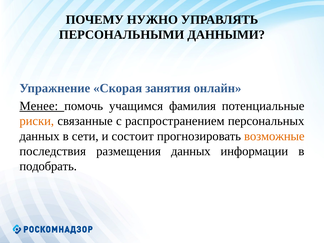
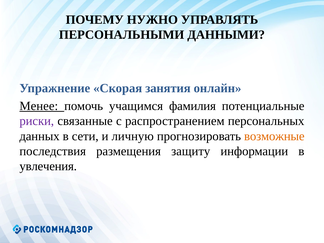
риски colour: orange -> purple
состоит: состоит -> личную
размещения данных: данных -> защиту
подобрать: подобрать -> увлечения
